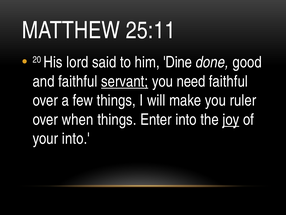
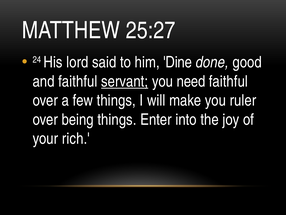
25:11: 25:11 -> 25:27
20: 20 -> 24
when: when -> being
joy underline: present -> none
your into: into -> rich
